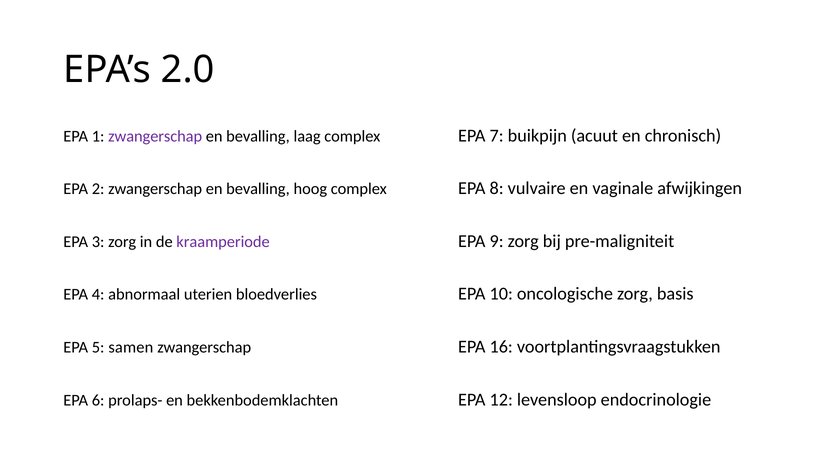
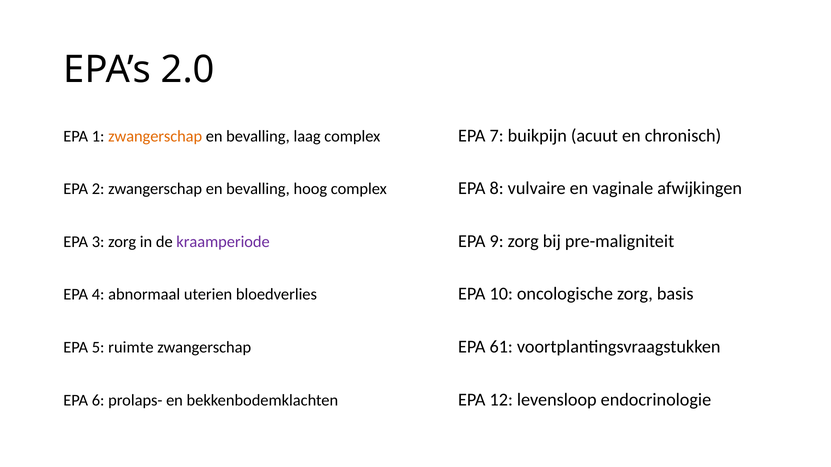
zwangerschap at (155, 136) colour: purple -> orange
16: 16 -> 61
samen: samen -> ruimte
